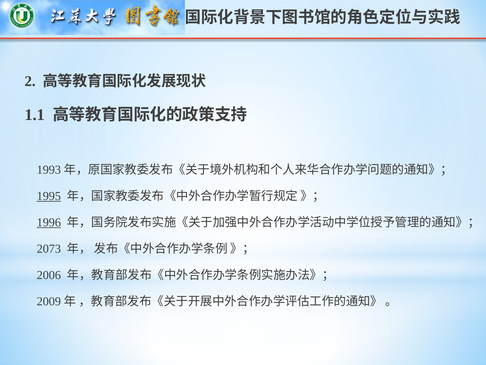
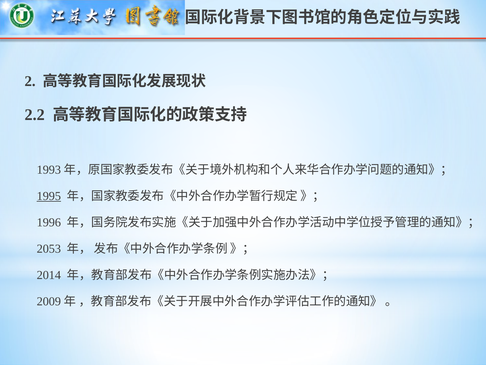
1.1: 1.1 -> 2.2
1996 underline: present -> none
2073: 2073 -> 2053
2006: 2006 -> 2014
